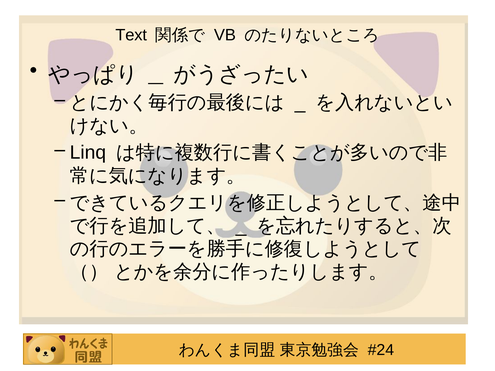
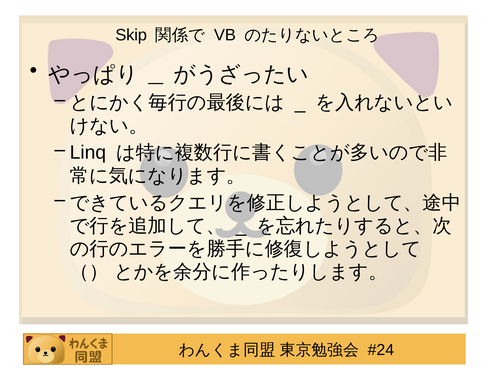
Text: Text -> Skip
